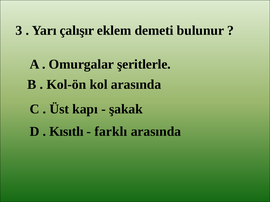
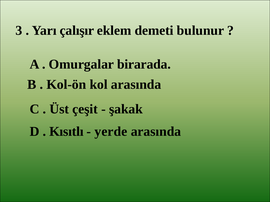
şeritlerle: şeritlerle -> birarada
kapı: kapı -> çeşit
farklı: farklı -> yerde
